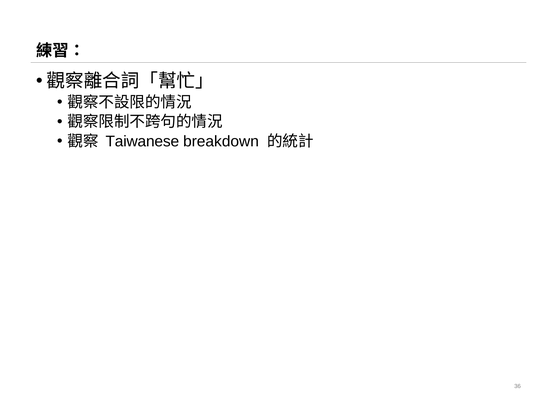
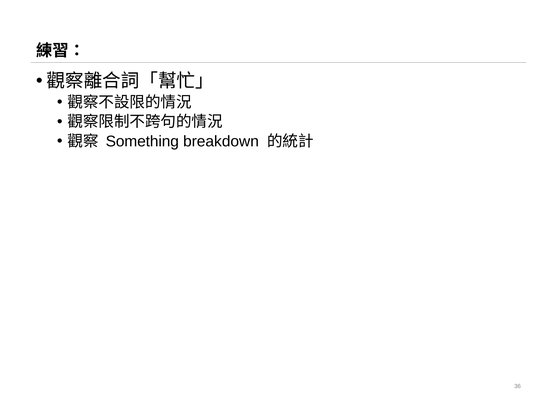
Taiwanese: Taiwanese -> Something
